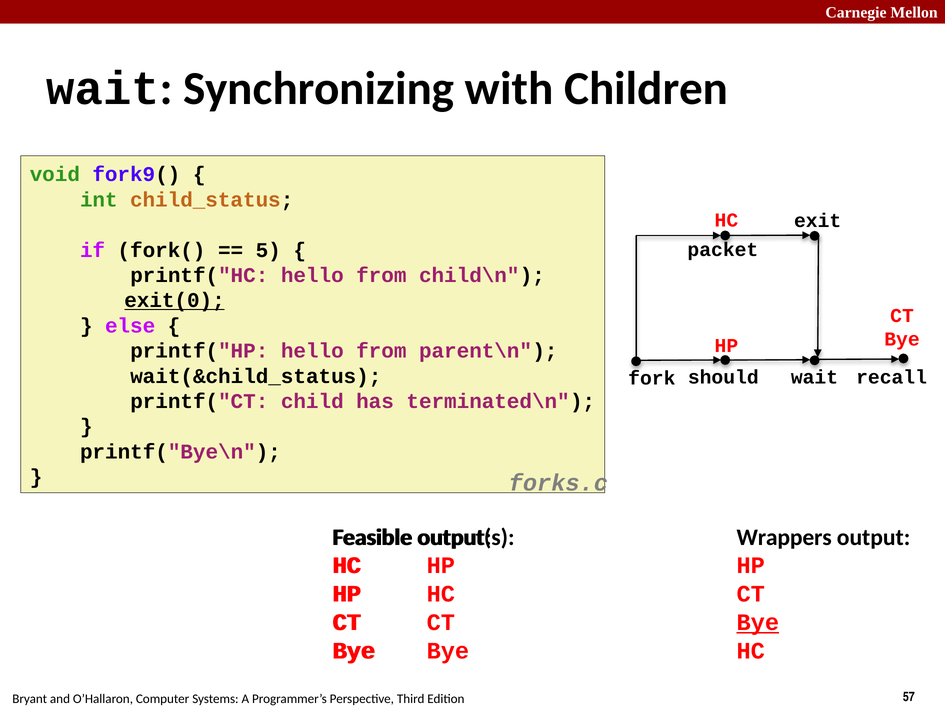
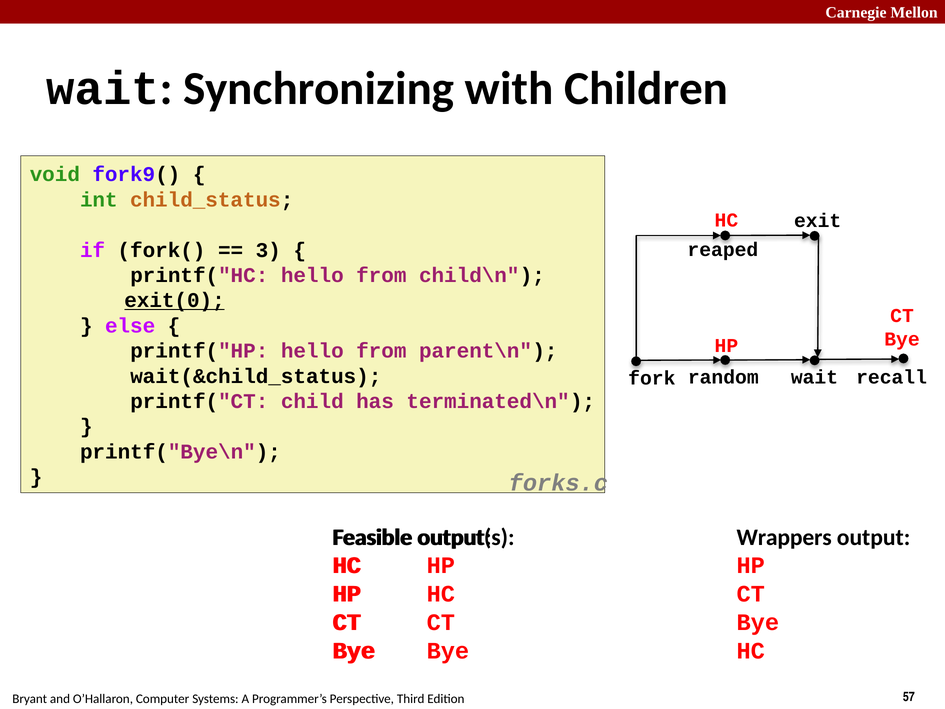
5: 5 -> 3
packet: packet -> reaped
should: should -> random
Bye at (758, 622) underline: present -> none
